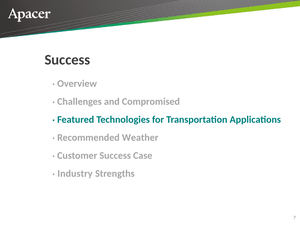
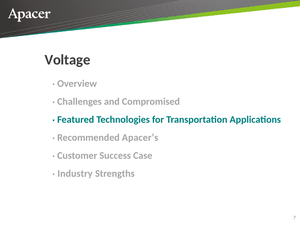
Success at (67, 60): Success -> Voltage
Weather: Weather -> Apacerʼs
